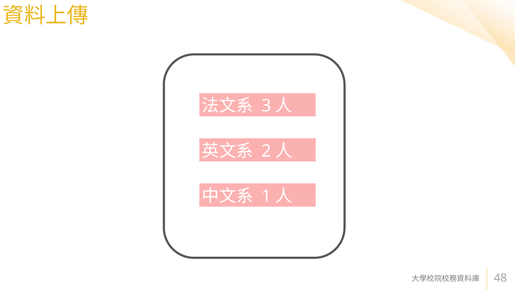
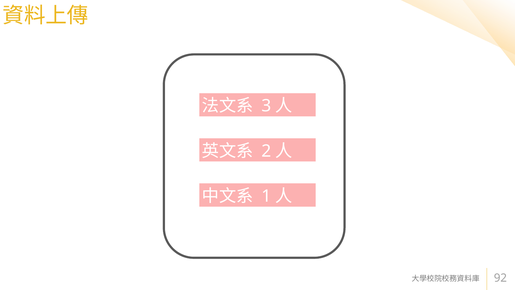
48: 48 -> 92
